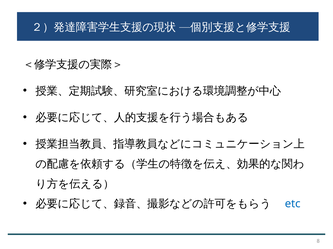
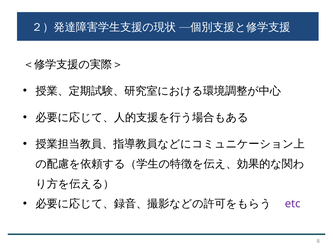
etc colour: blue -> purple
